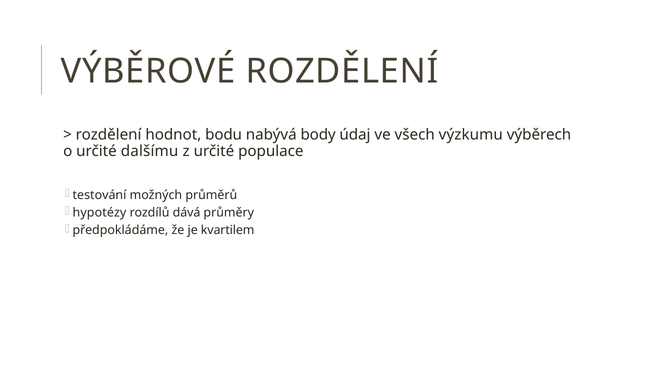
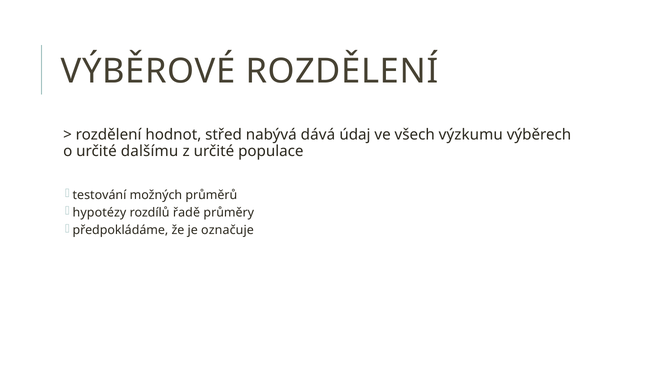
bodu: bodu -> střed
body: body -> dává
dává: dává -> řadě
kvartilem: kvartilem -> označuje
